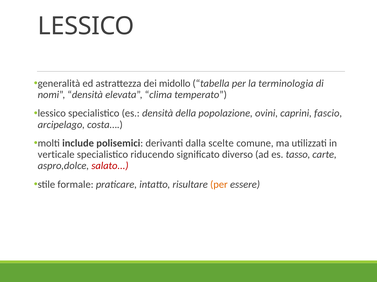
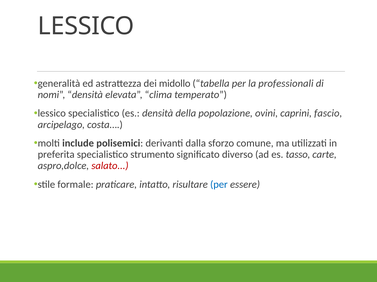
terminologia: terminologia -> professionali
scelte: scelte -> sforzo
verticale: verticale -> preferita
riducendo: riducendo -> strumento
per at (219, 185) colour: orange -> blue
